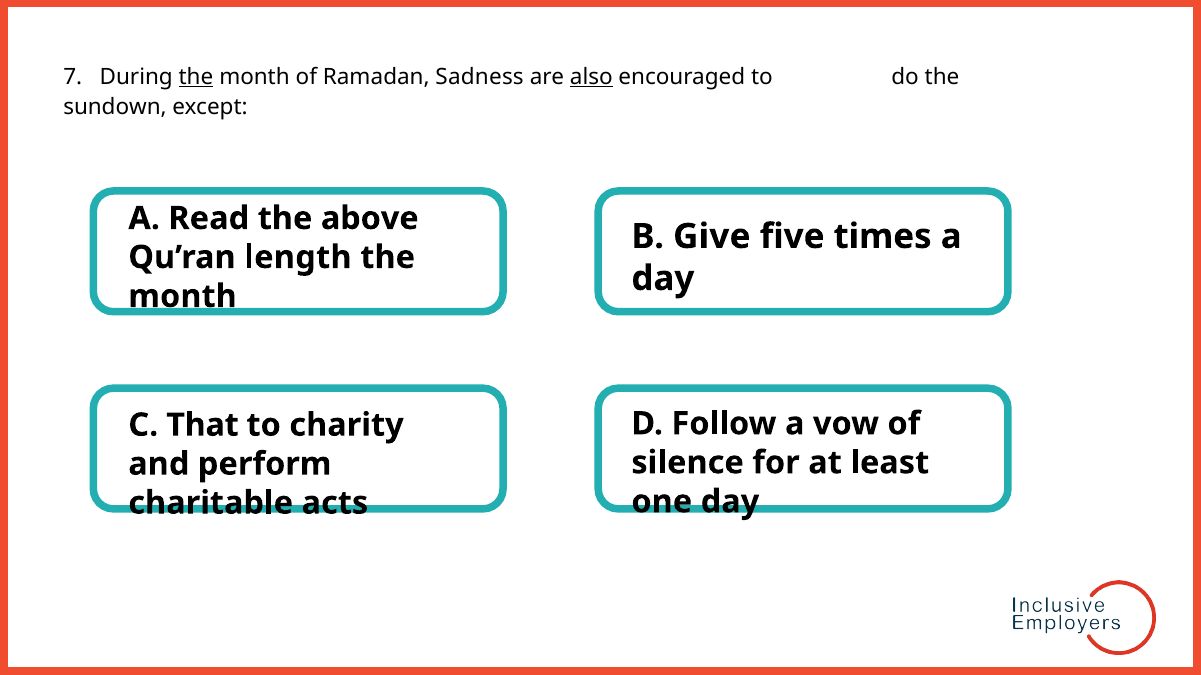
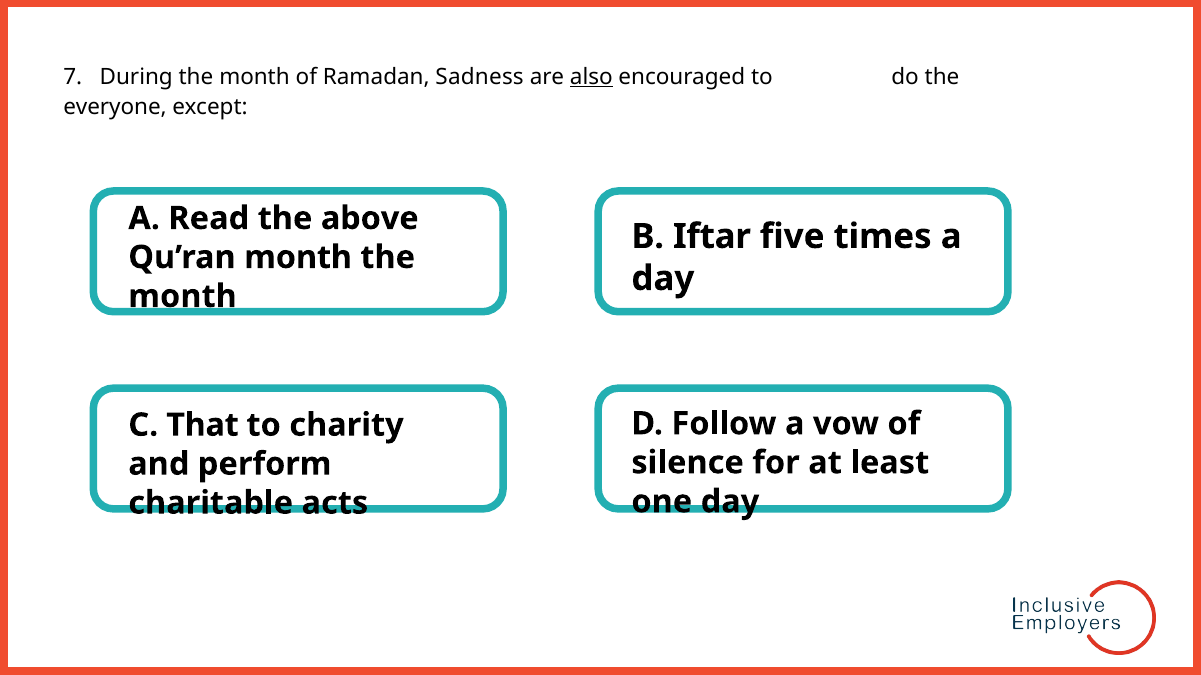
the at (196, 77) underline: present -> none
sundown: sundown -> everyone
Give: Give -> Iftar
Qu’ran length: length -> month
